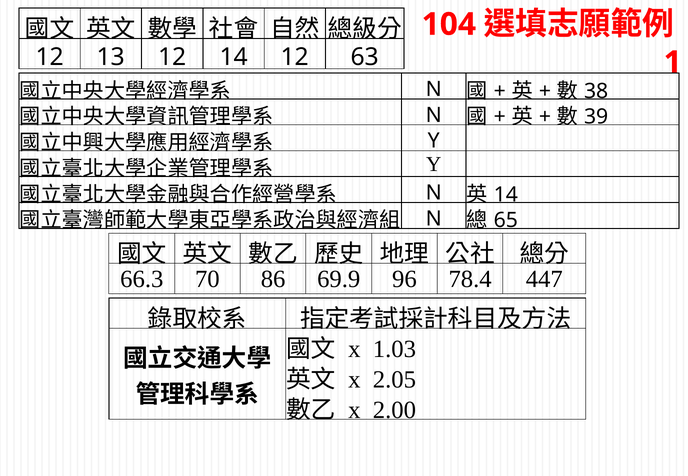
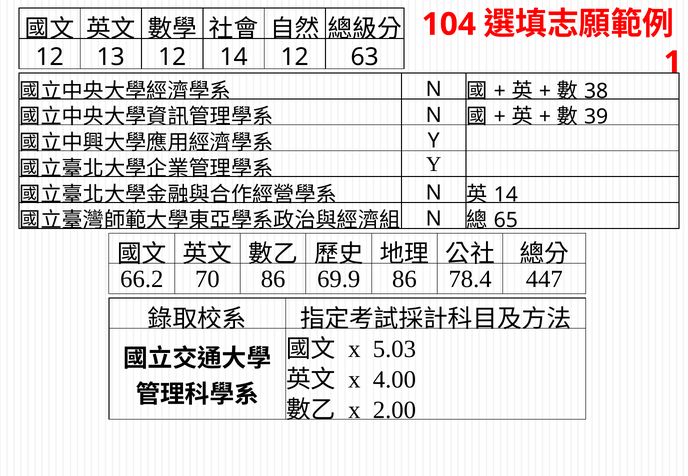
66.3: 66.3 -> 66.2
69.9 96: 96 -> 86
1.03: 1.03 -> 5.03
2.05: 2.05 -> 4.00
